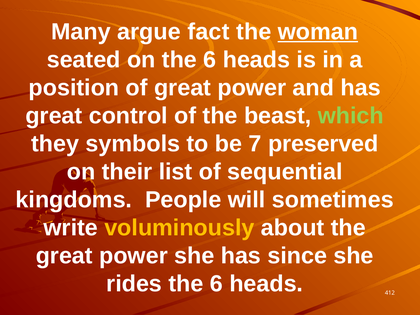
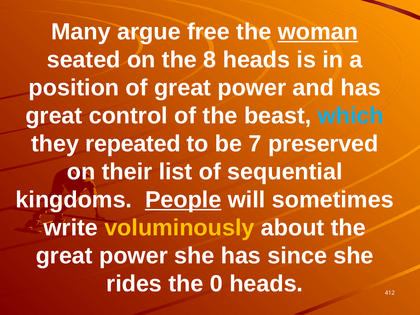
fact: fact -> free
on the 6: 6 -> 8
which colour: light green -> light blue
symbols: symbols -> repeated
People underline: none -> present
rides the 6: 6 -> 0
